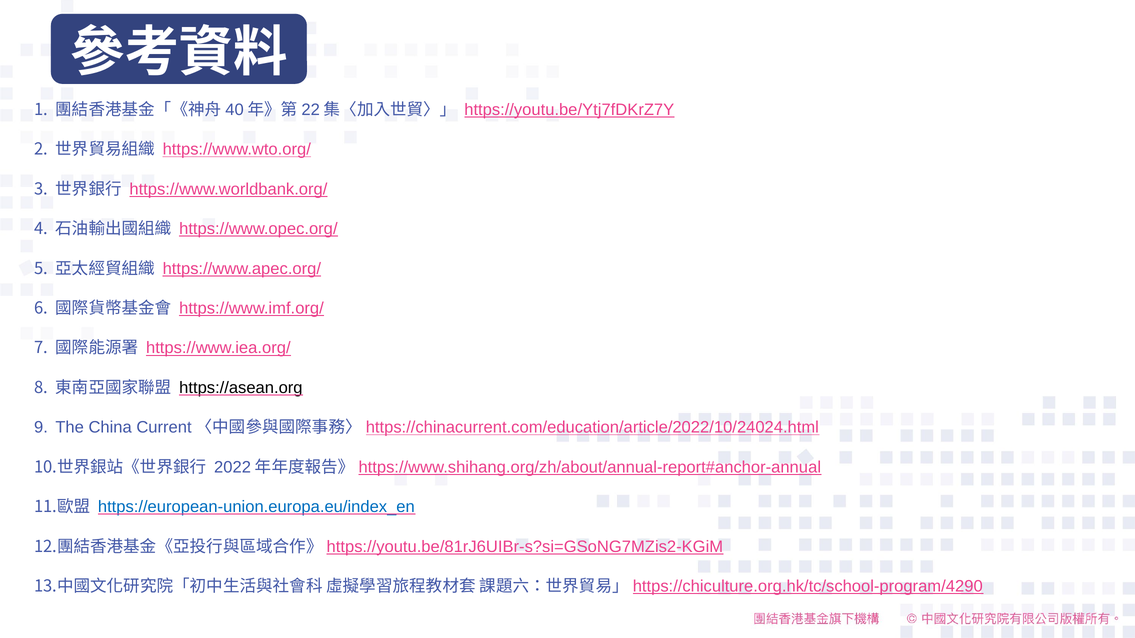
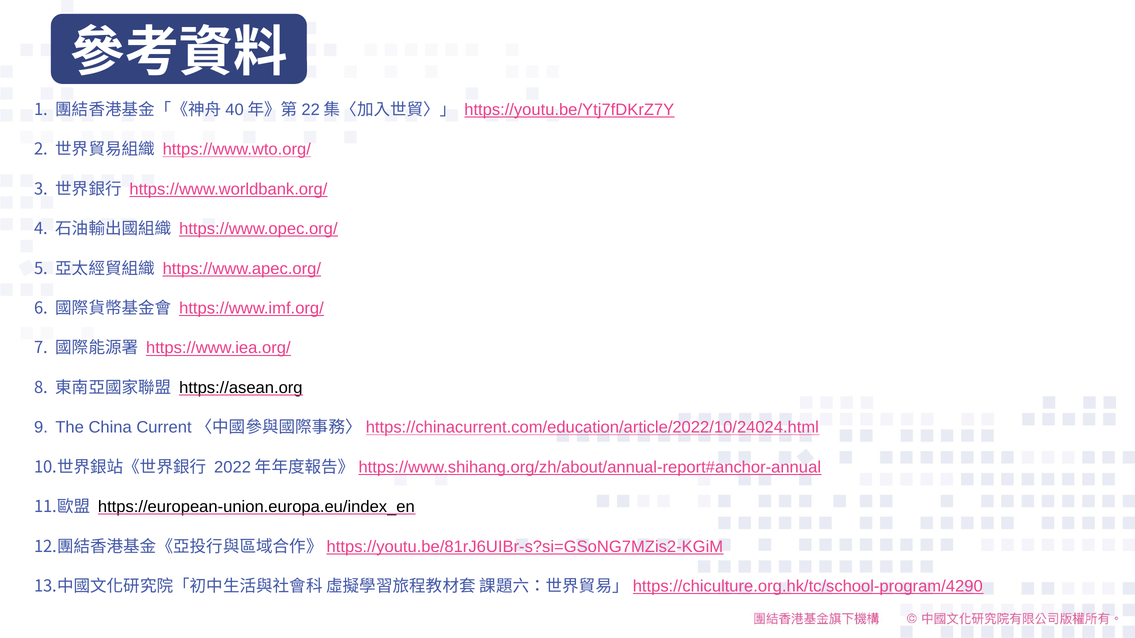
https://european-union.europa.eu/index_en colour: blue -> black
